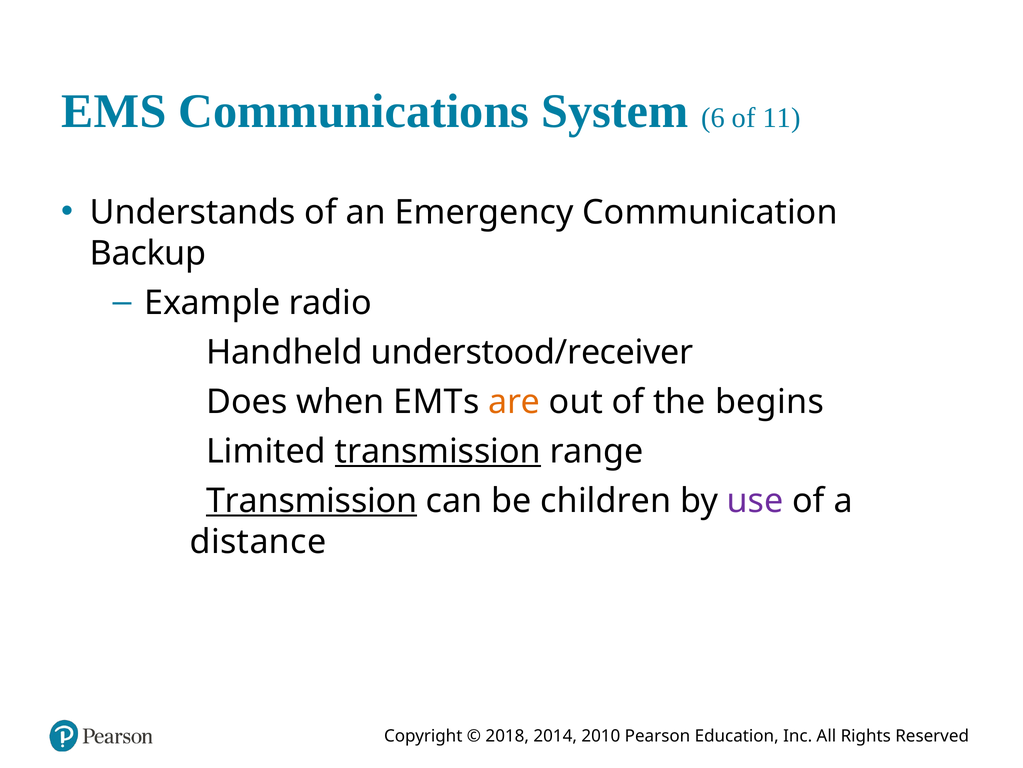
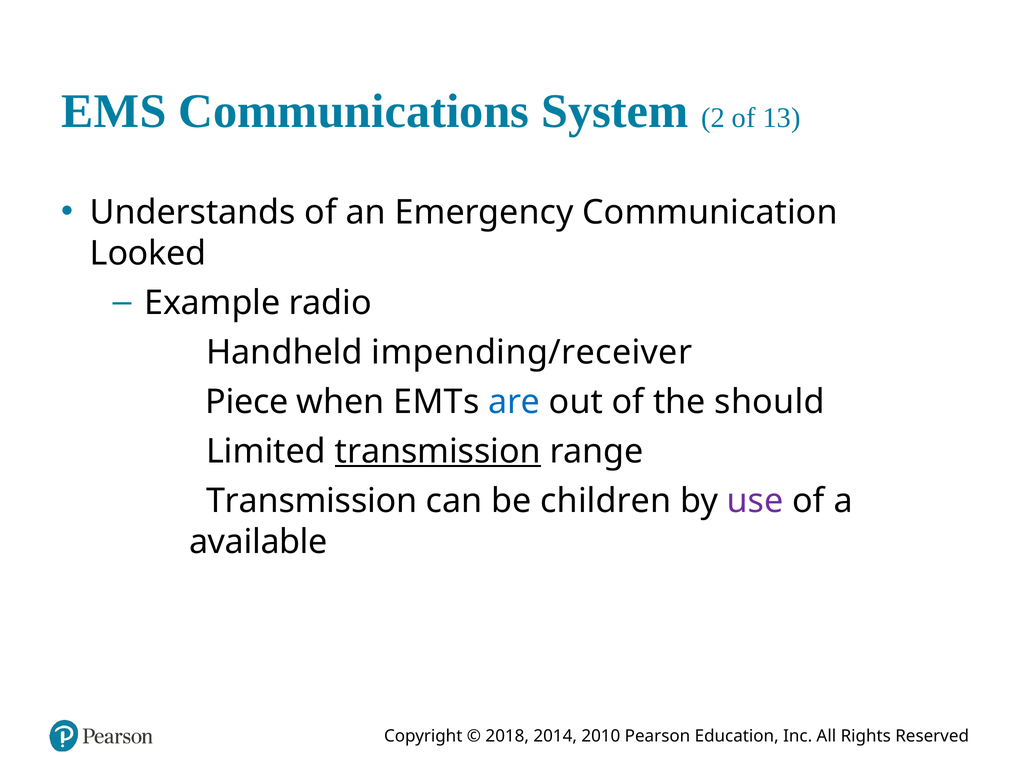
6: 6 -> 2
11: 11 -> 13
Backup: Backup -> Looked
understood/receiver: understood/receiver -> impending/receiver
Does: Does -> Piece
are colour: orange -> blue
begins: begins -> should
Transmission at (312, 500) underline: present -> none
distance: distance -> available
